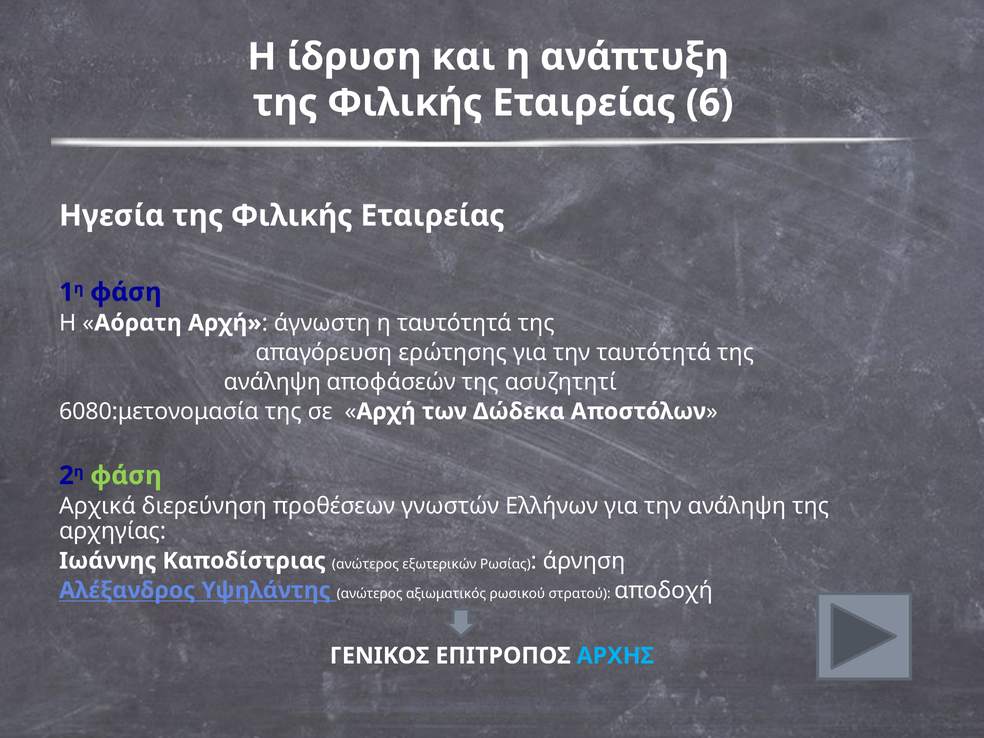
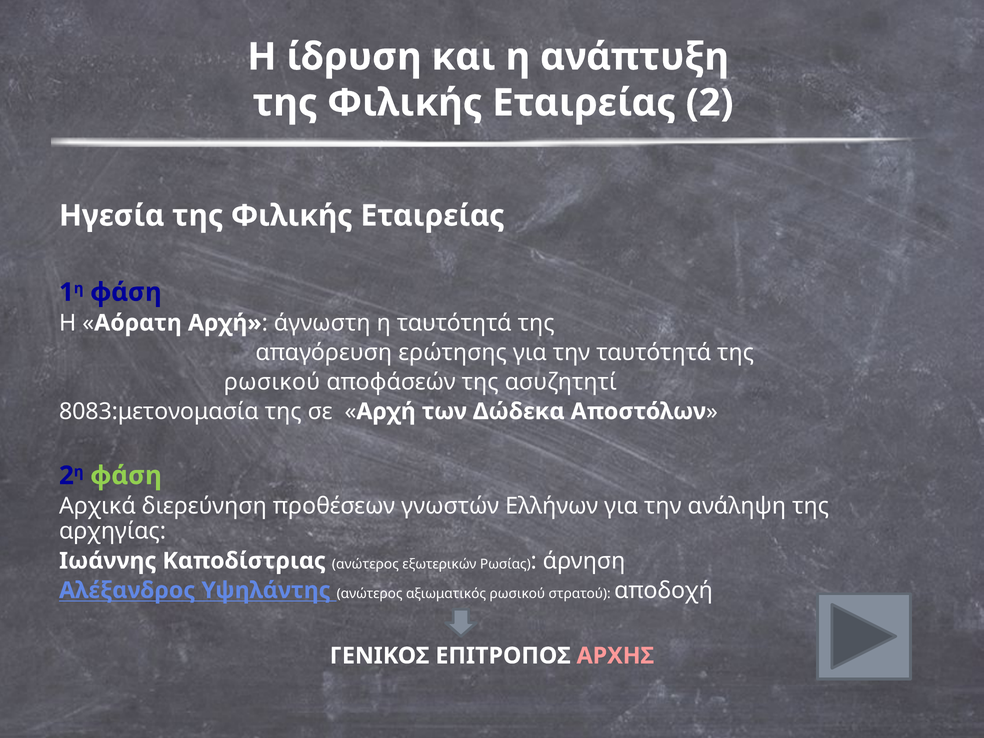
6: 6 -> 2
ανάληψη at (272, 382): ανάληψη -> ρωσικού
6080:μετονομασία: 6080:μετονομασία -> 8083:μετονομασία
ΑΡΧΗΣ colour: light blue -> pink
